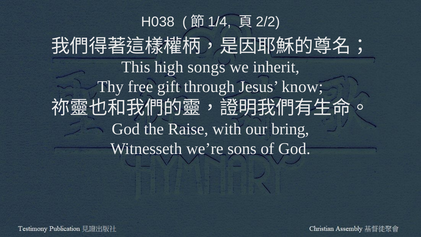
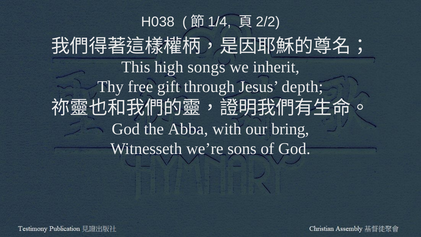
know: know -> depth
Raise: Raise -> Abba
